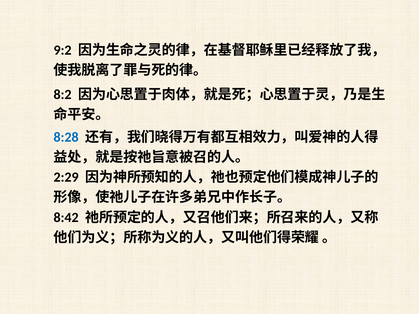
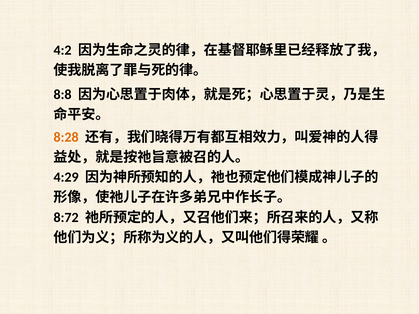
9:2: 9:2 -> 4:2
8:2: 8:2 -> 8:8
8:28 colour: blue -> orange
2:29: 2:29 -> 4:29
8:42: 8:42 -> 8:72
